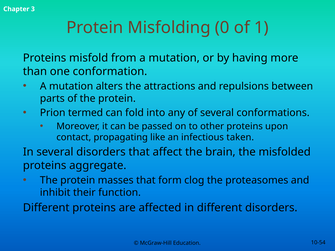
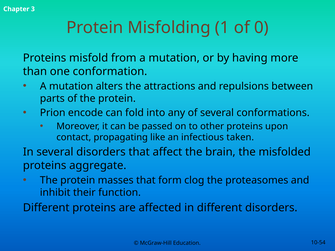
0: 0 -> 1
1: 1 -> 0
termed: termed -> encode
